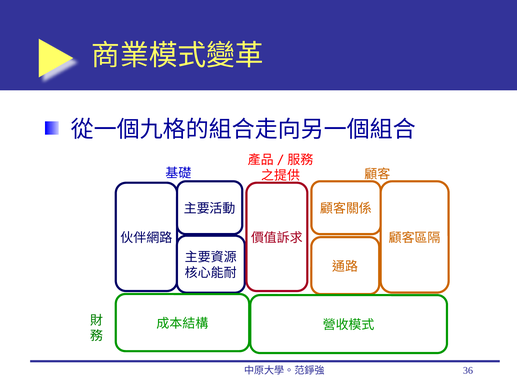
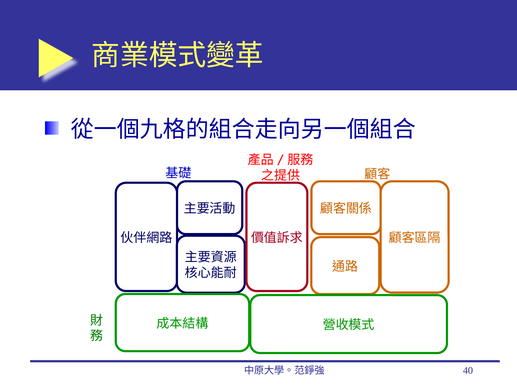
36: 36 -> 40
